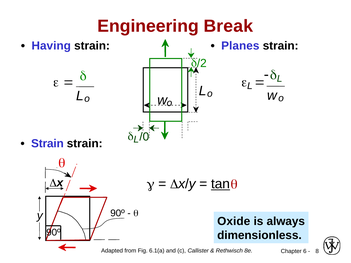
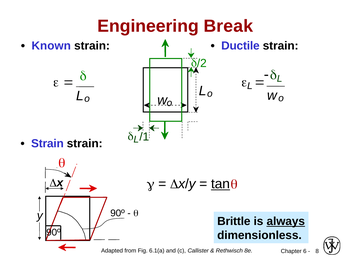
Having: Having -> Known
Planes: Planes -> Ductile
/0: /0 -> /1
Oxide: Oxide -> Brittle
always underline: none -> present
